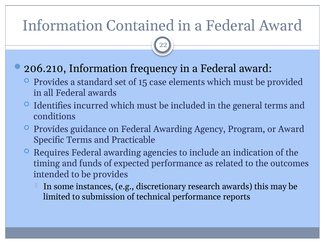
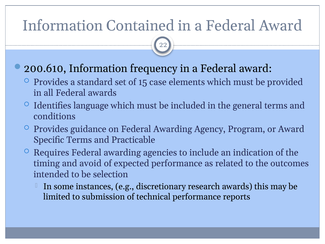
206.210: 206.210 -> 200.610
incurred: incurred -> language
funds: funds -> avoid
be provides: provides -> selection
